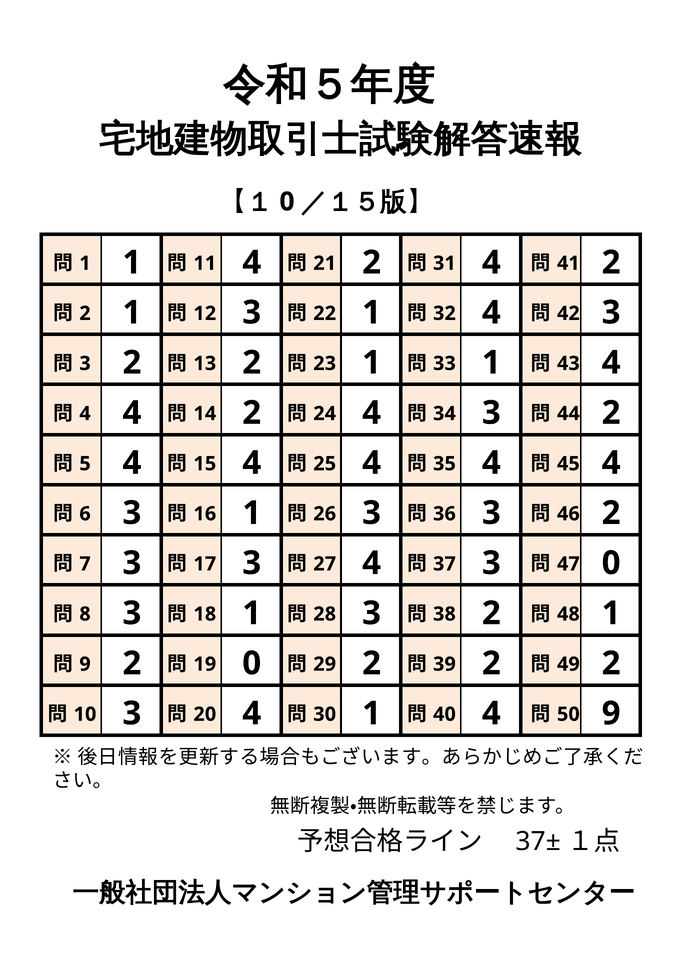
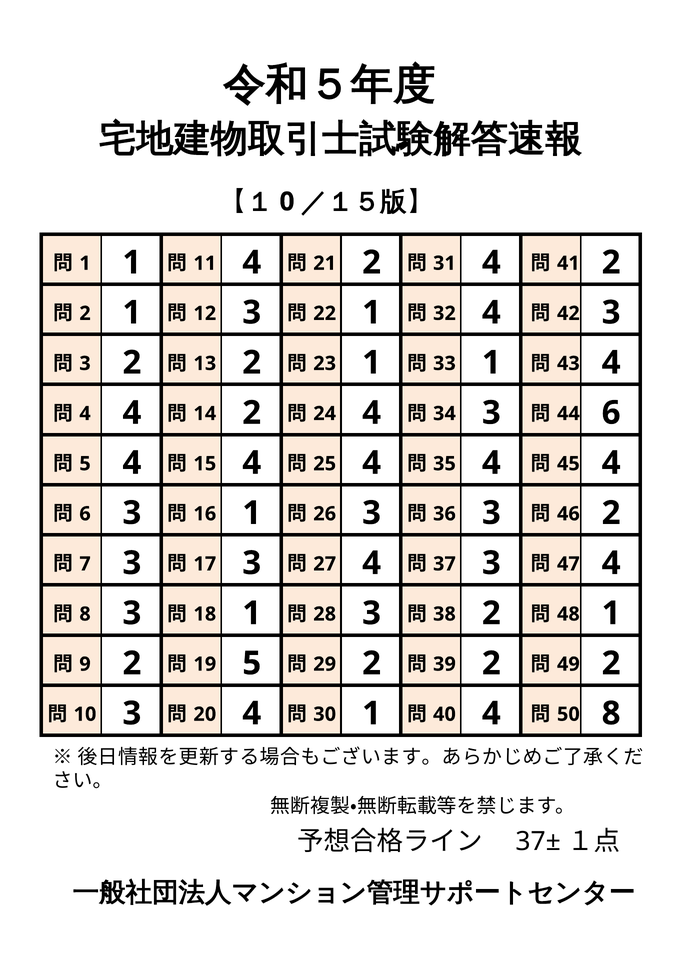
2 at (611, 413): 2 -> 6
0 at (611, 563): 0 -> 4
0 at (252, 663): 0 -> 5
9 at (611, 713): 9 -> 8
